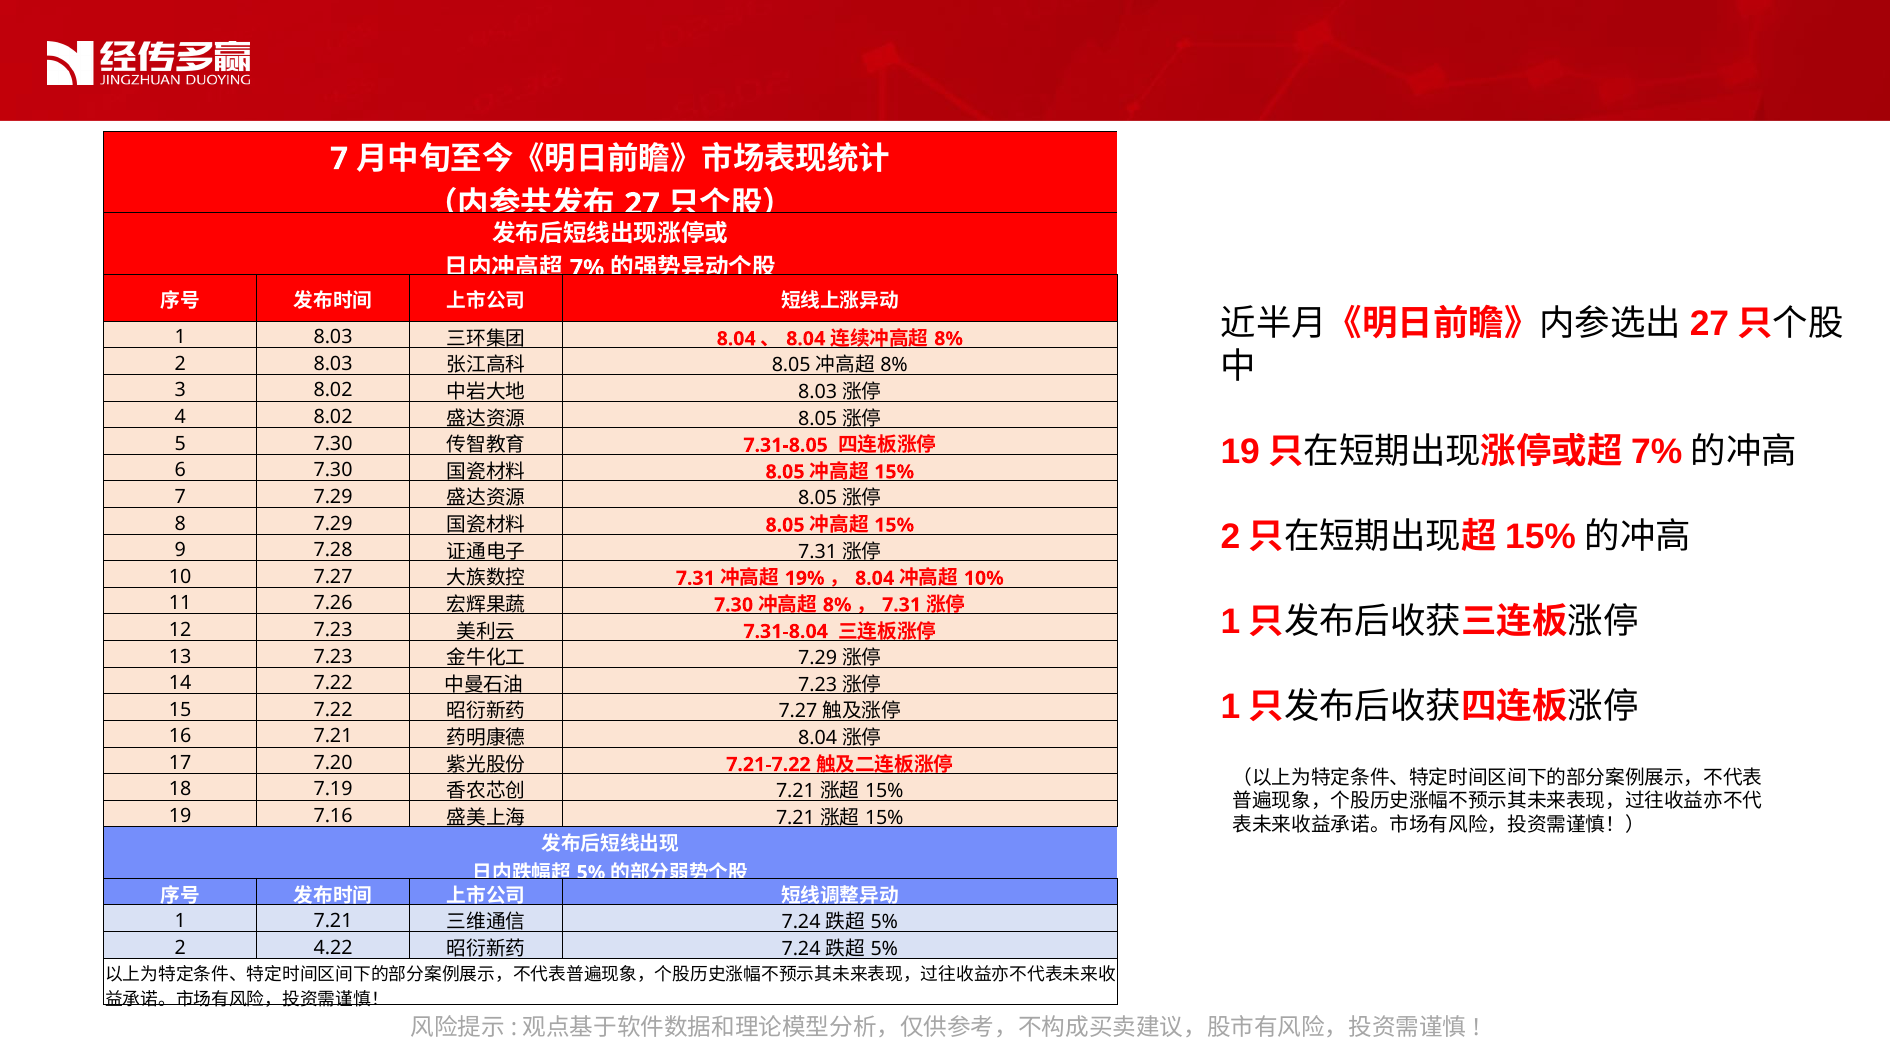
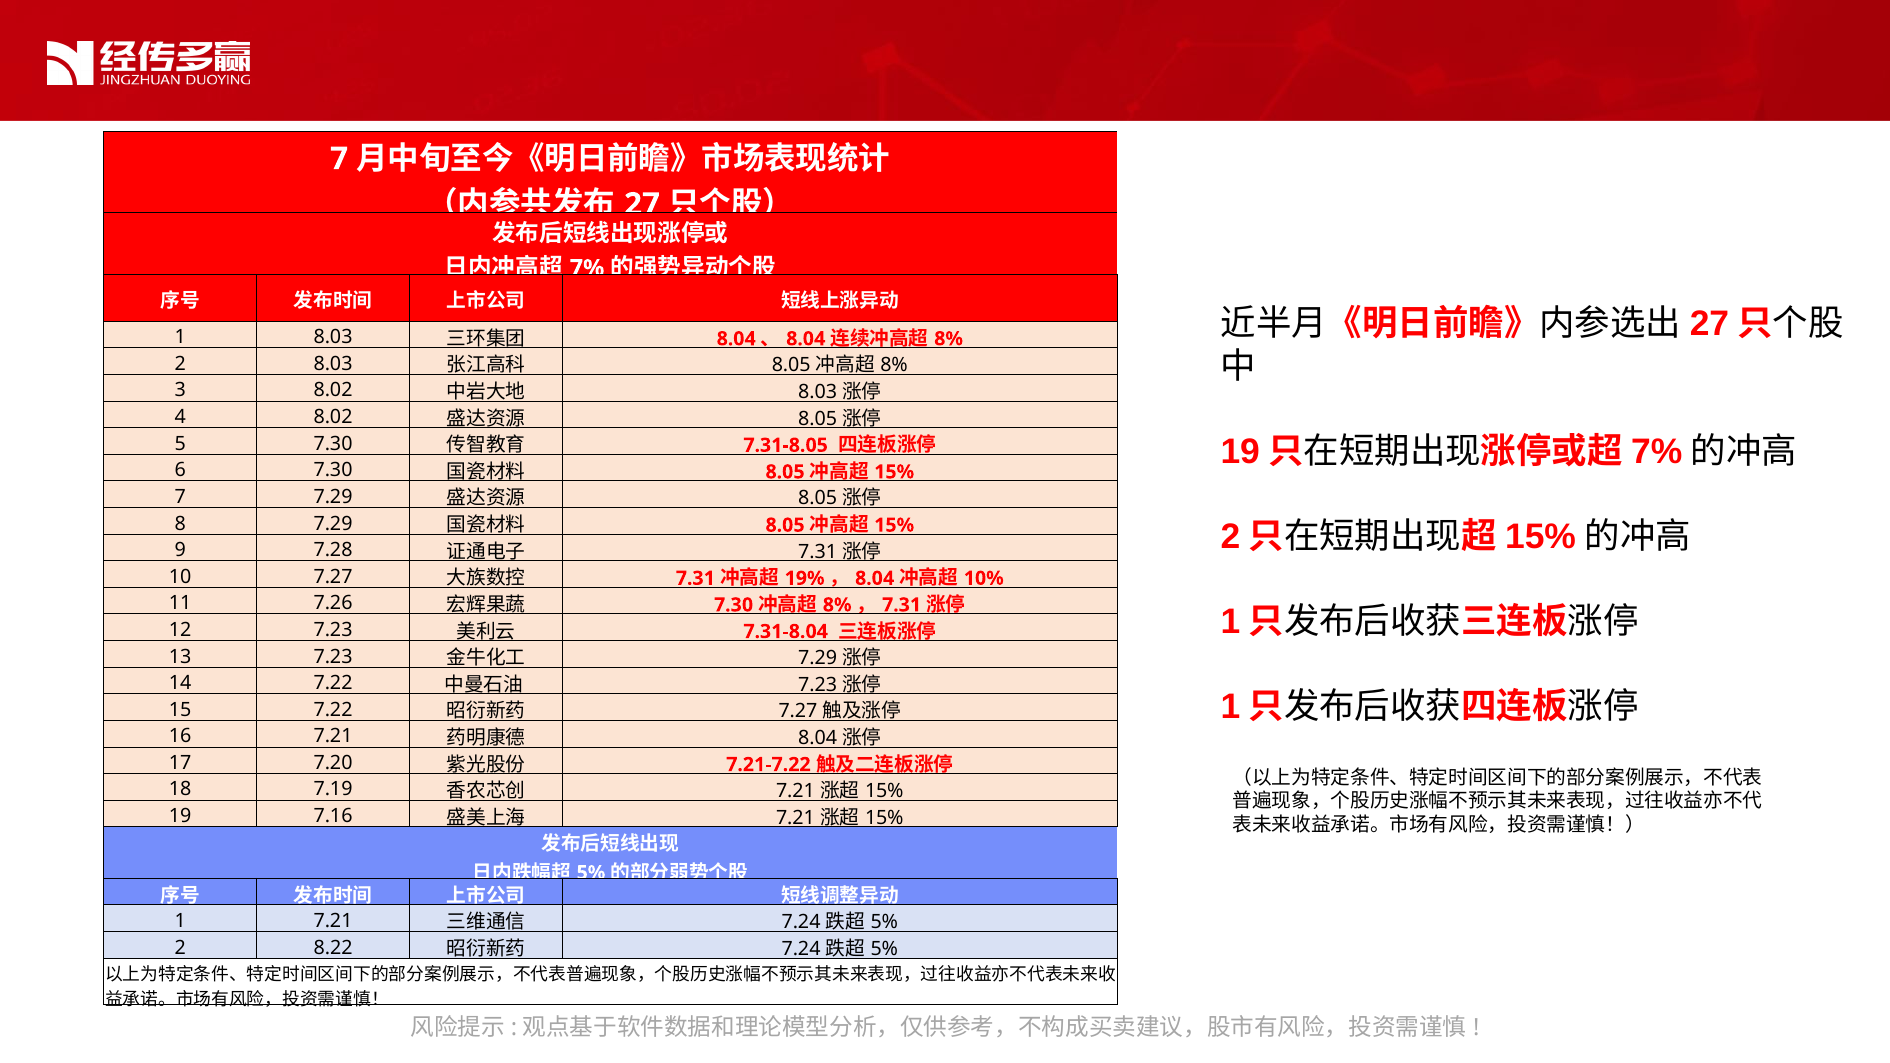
4.22: 4.22 -> 8.22
